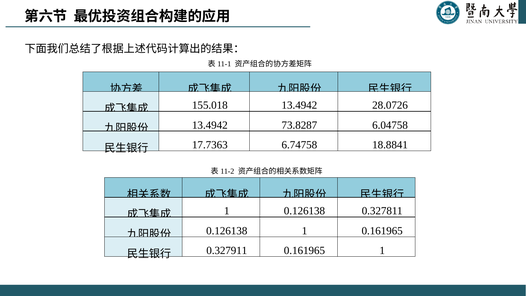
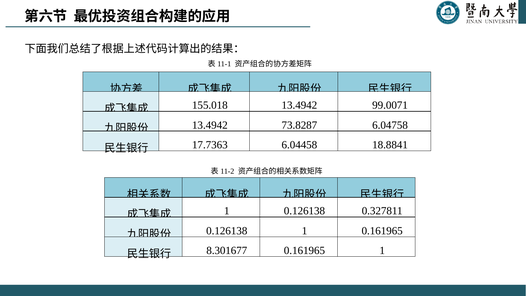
28.0726: 28.0726 -> 99.0071
6.74758: 6.74758 -> 6.04458
0.327911: 0.327911 -> 8.301677
